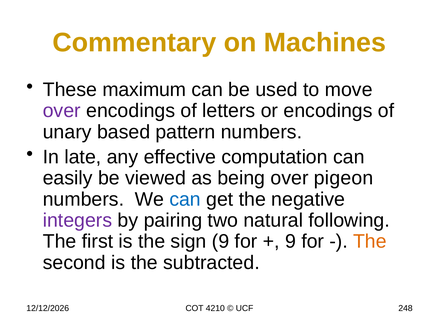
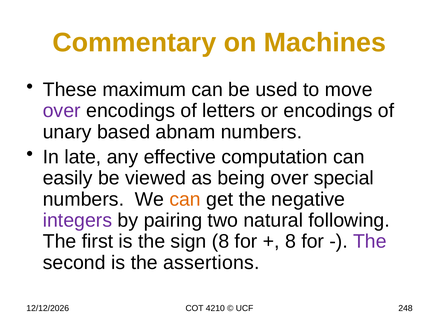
pattern: pattern -> abnam
pigeon: pigeon -> special
can at (185, 199) colour: blue -> orange
sign 9: 9 -> 8
9 at (290, 241): 9 -> 8
The at (370, 241) colour: orange -> purple
subtracted: subtracted -> assertions
